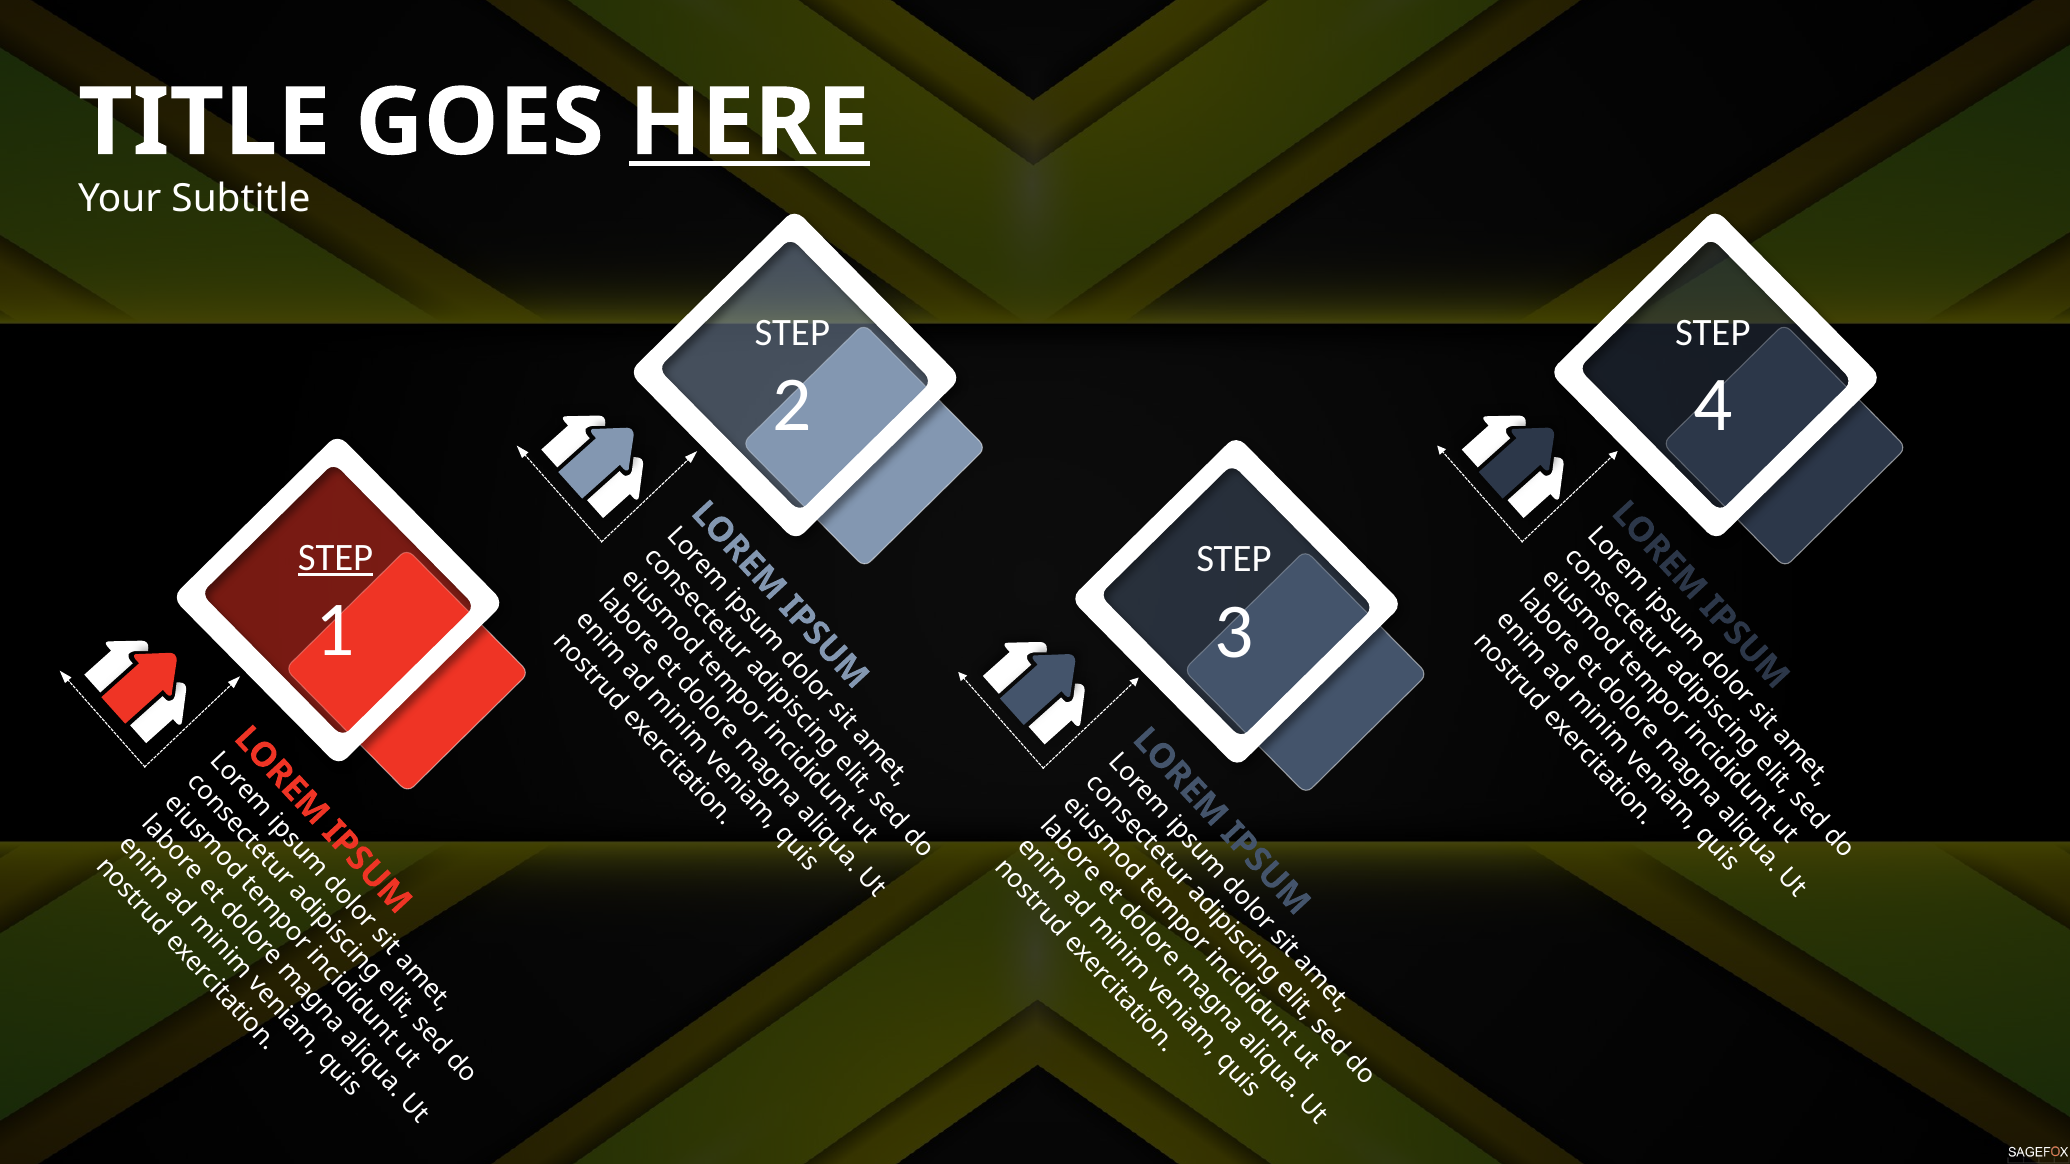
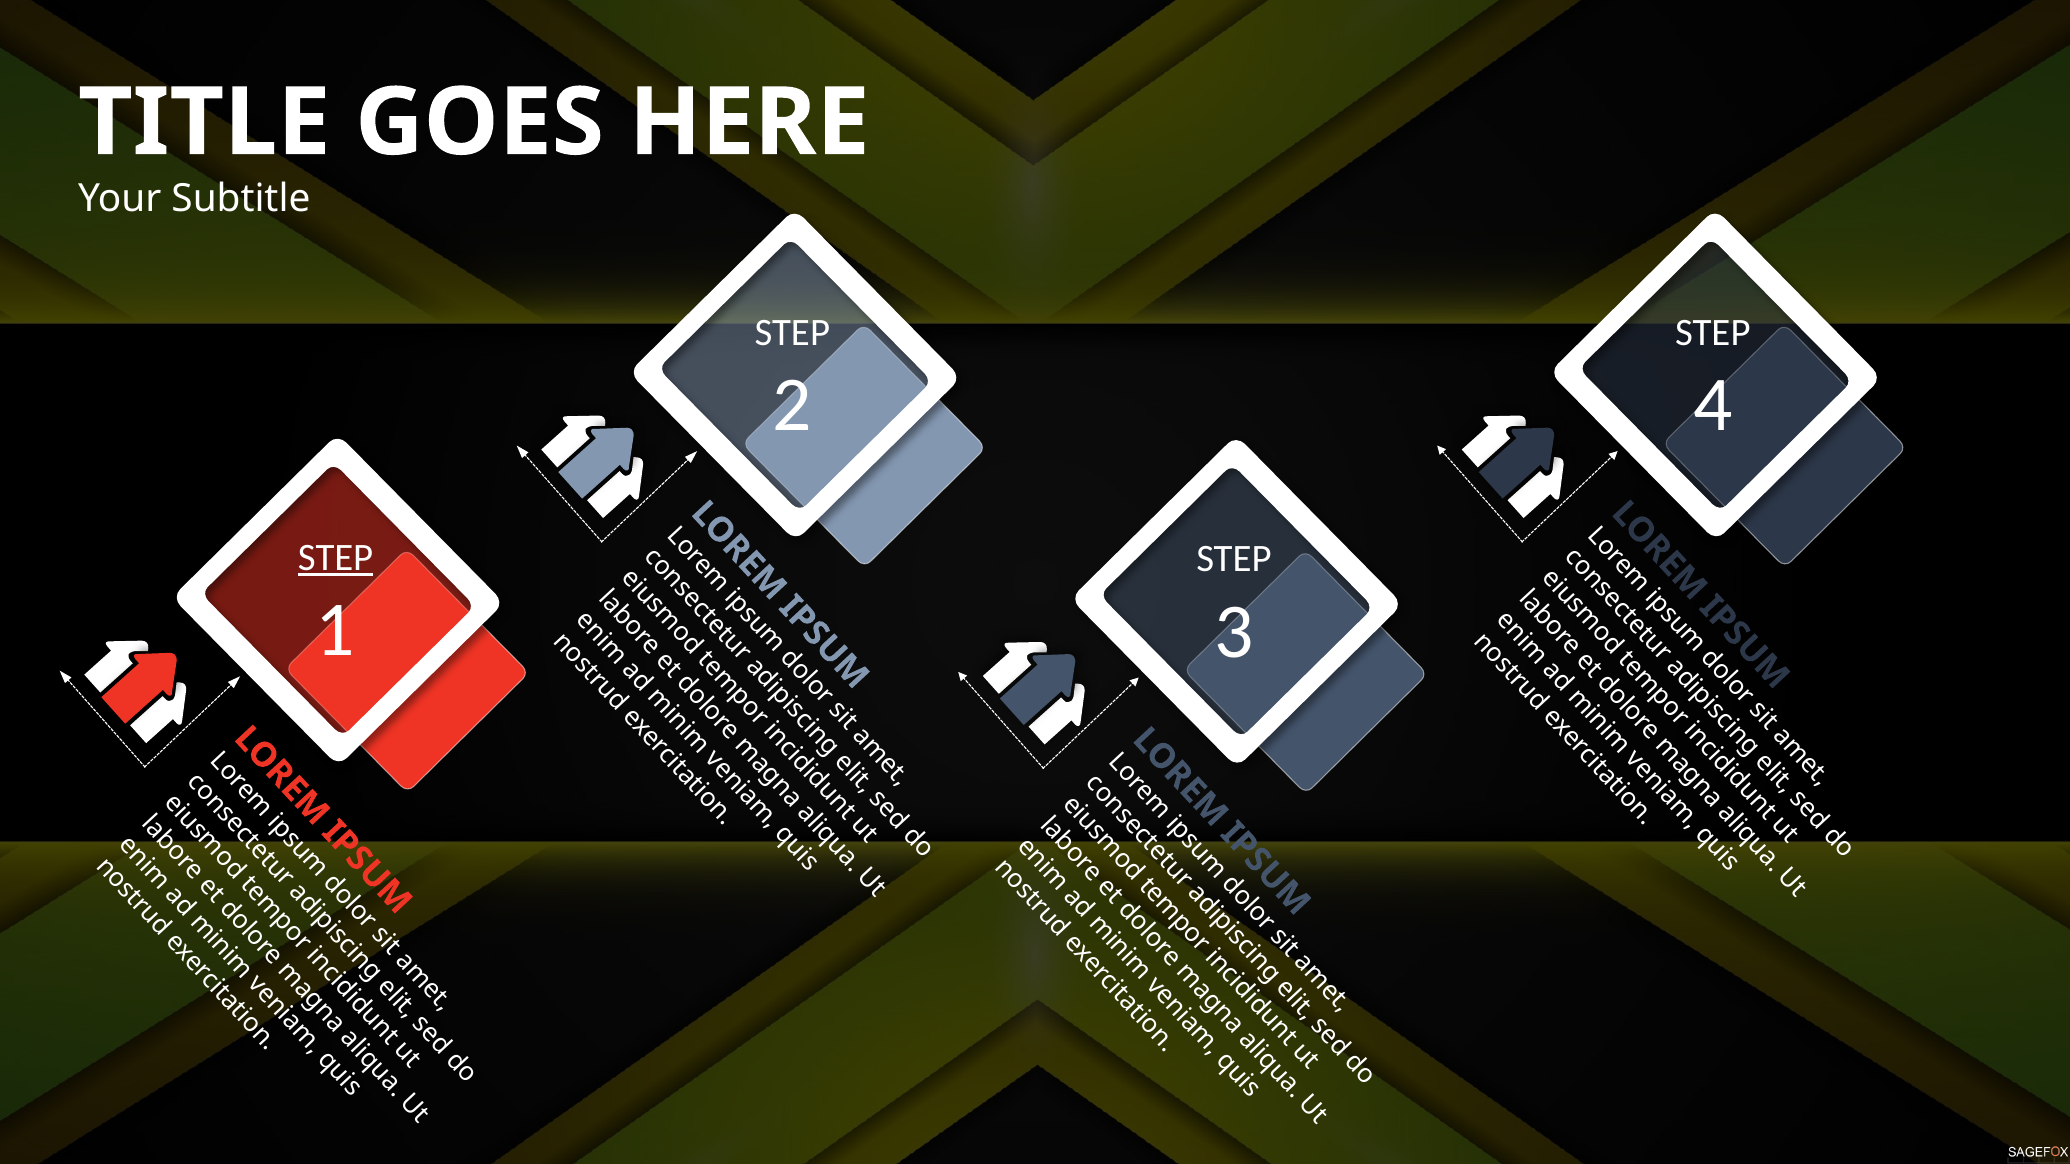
HERE underline: present -> none
